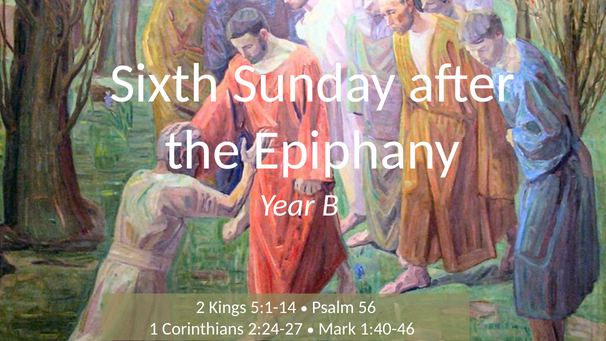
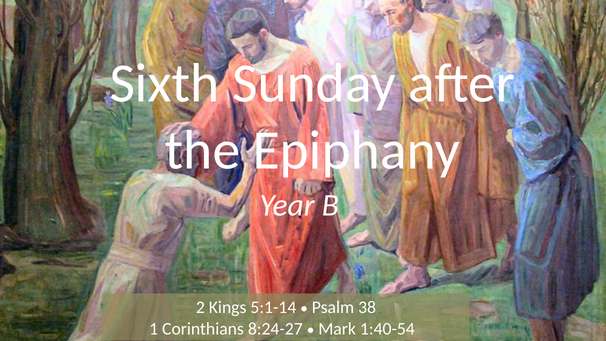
56: 56 -> 38
2:24-27: 2:24-27 -> 8:24-27
1:40-46: 1:40-46 -> 1:40-54
